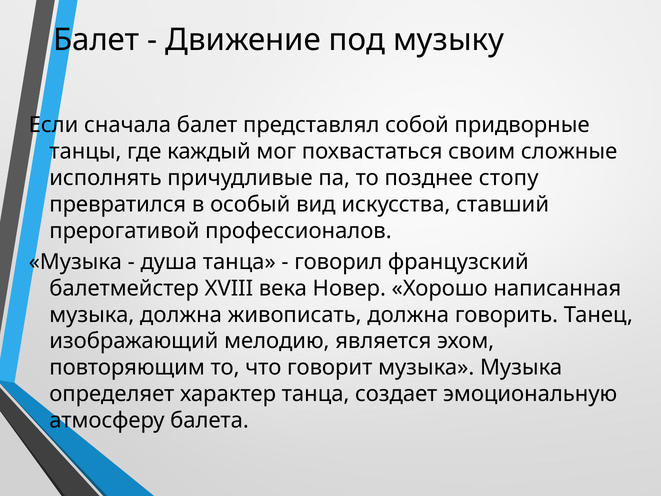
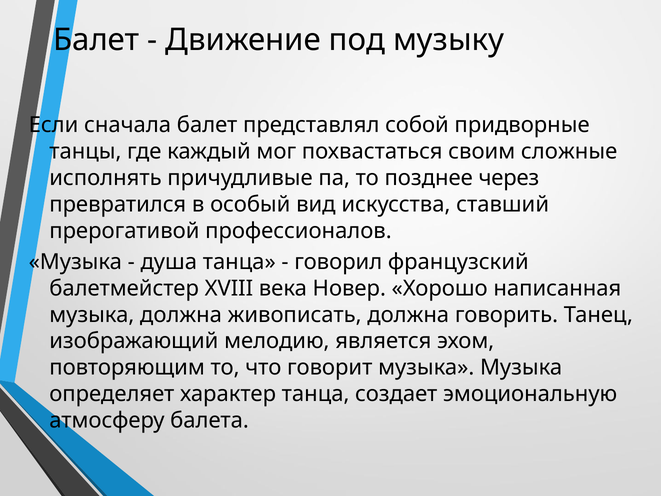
стопу: стопу -> через
